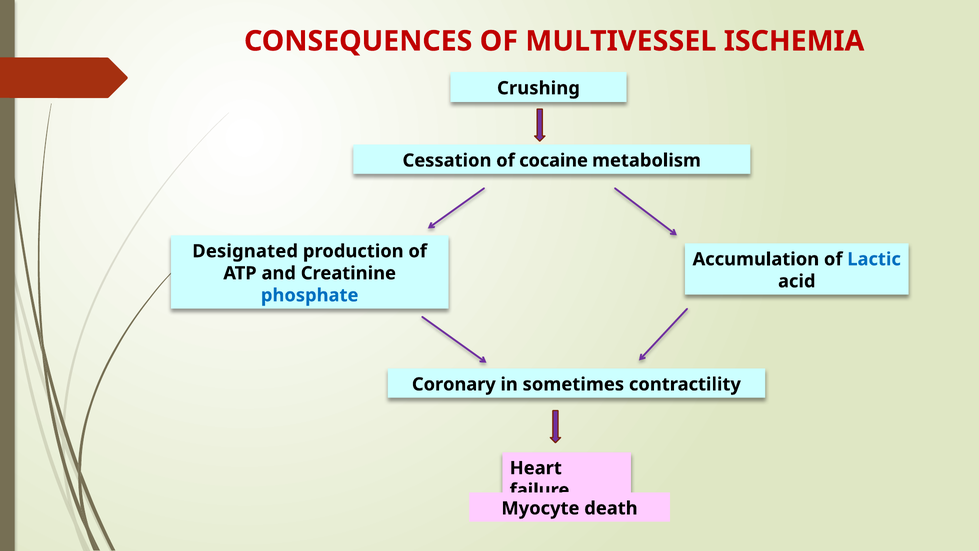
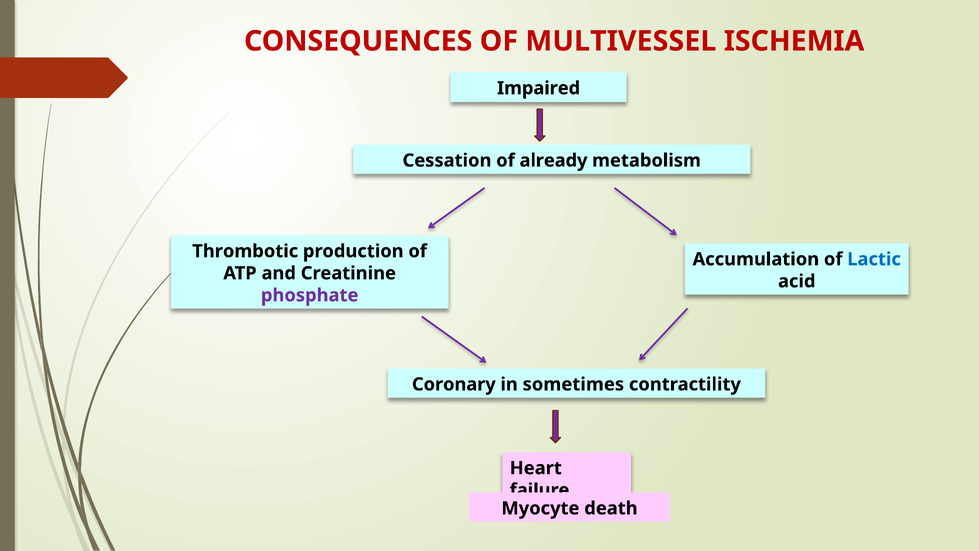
Crushing: Crushing -> Impaired
cocaine: cocaine -> already
Designated: Designated -> Thrombotic
phosphate colour: blue -> purple
